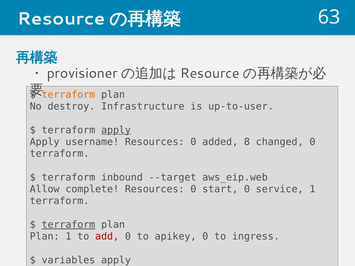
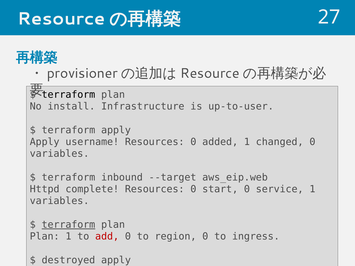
63: 63 -> 27
terraform at (68, 95) colour: orange -> black
destroy: destroy -> install
apply at (116, 130) underline: present -> none
added 8: 8 -> 1
terraform at (59, 154): terraform -> variables
Allow: Allow -> Httpd
terraform at (59, 201): terraform -> variables
apikey: apikey -> region
variables at (68, 260): variables -> destroyed
